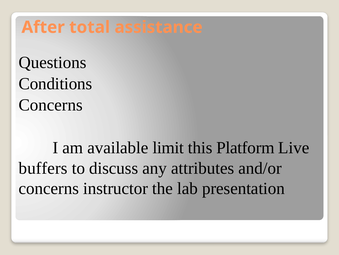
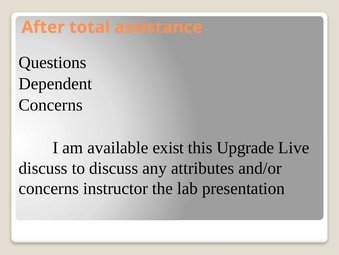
Conditions: Conditions -> Dependent
limit: limit -> exist
Platform: Platform -> Upgrade
buffers at (43, 168): buffers -> discuss
